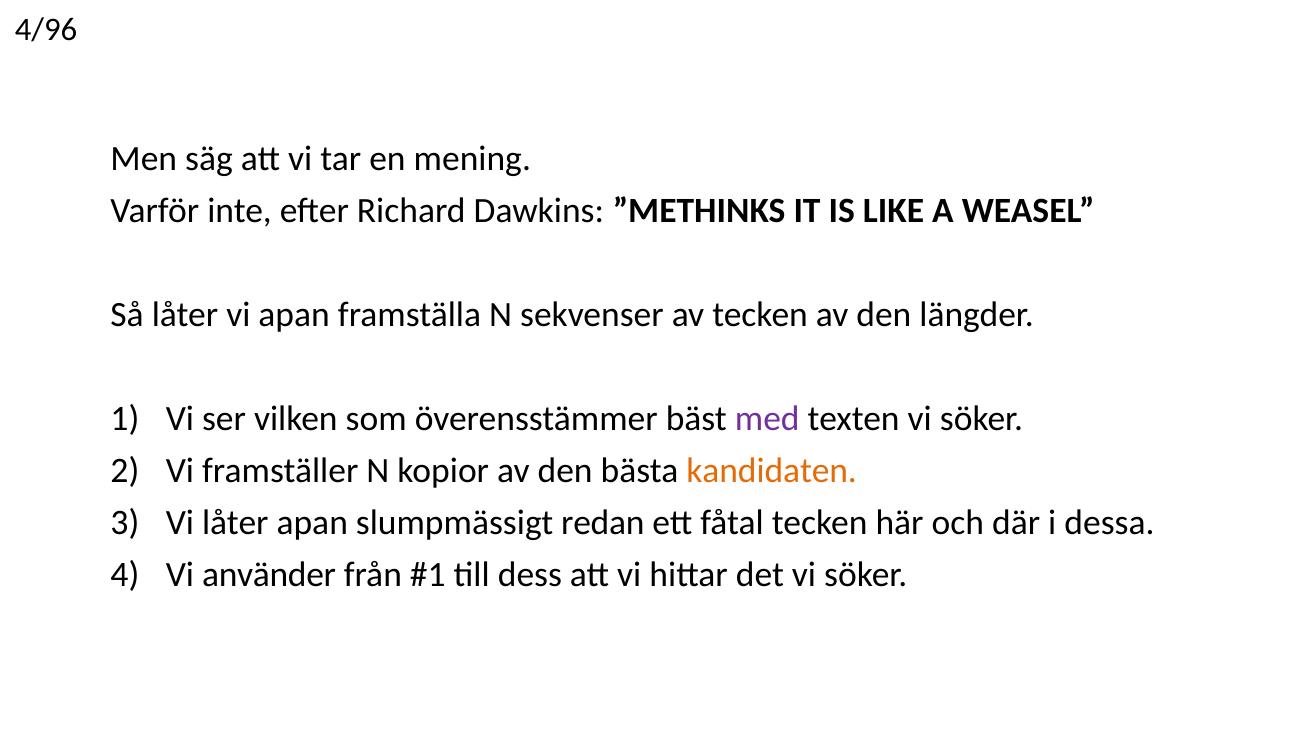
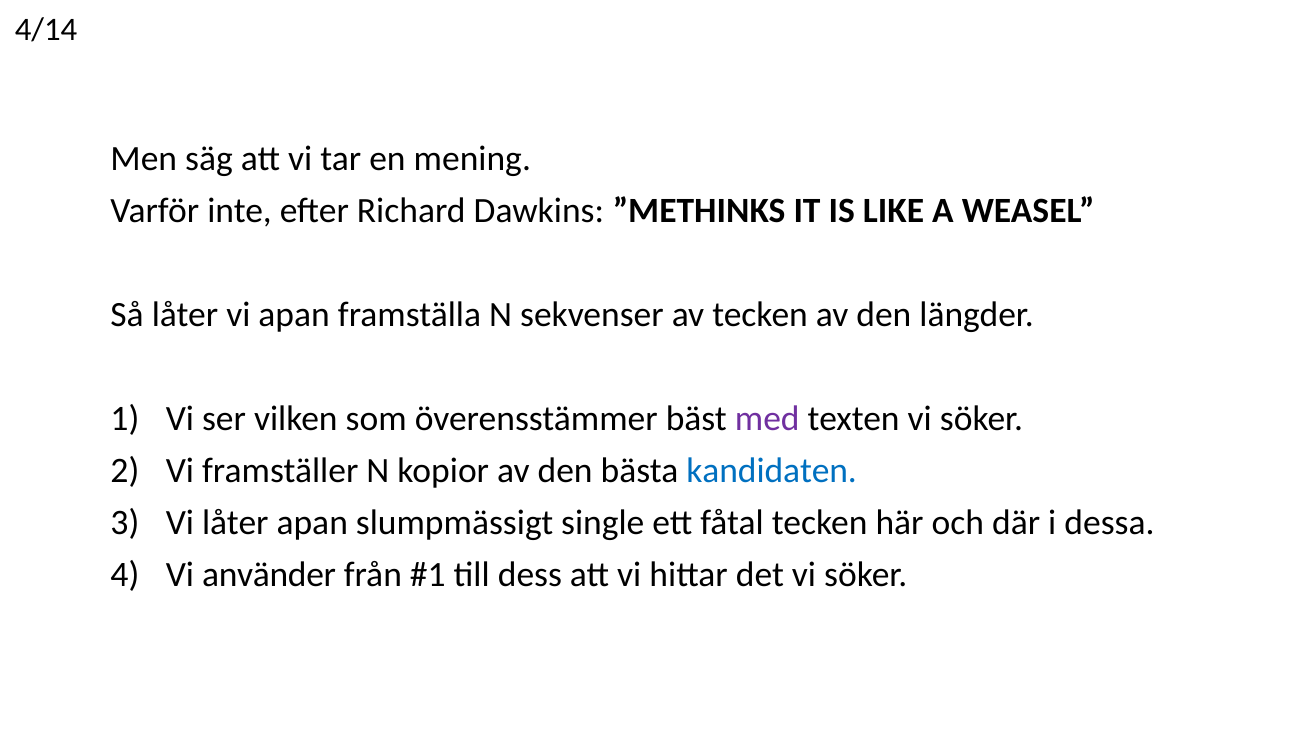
4/96: 4/96 -> 4/14
kandidaten colour: orange -> blue
redan: redan -> single
